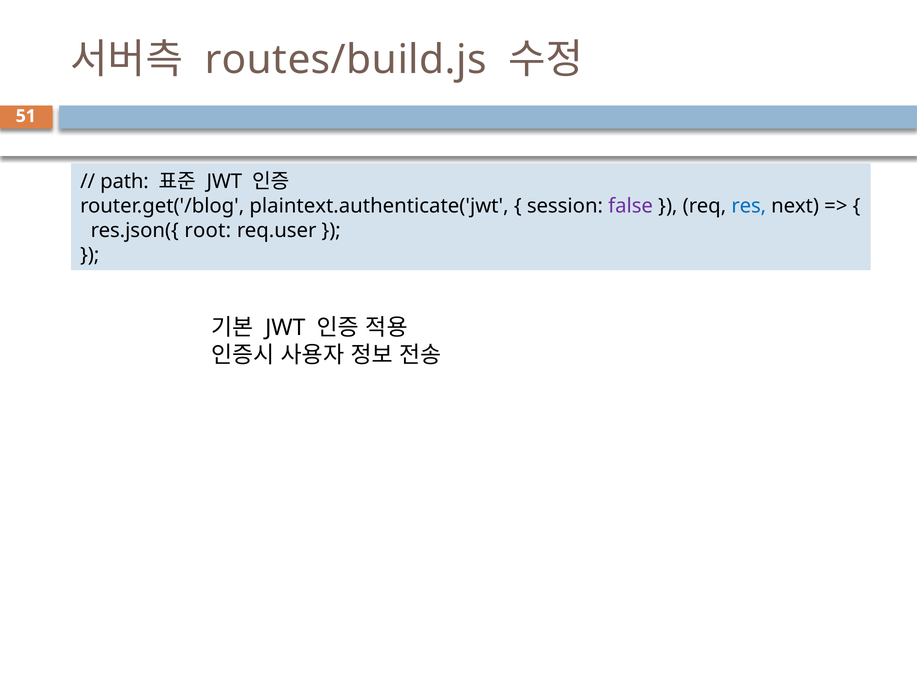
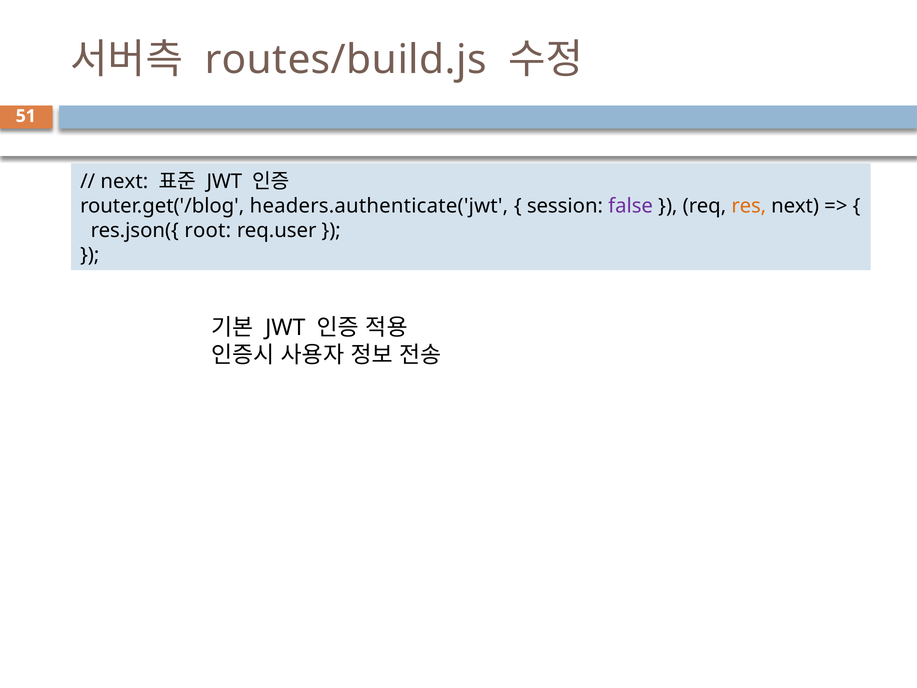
path at (125, 181): path -> next
plaintext.authenticate('jwt: plaintext.authenticate('jwt -> headers.authenticate('jwt
res colour: blue -> orange
